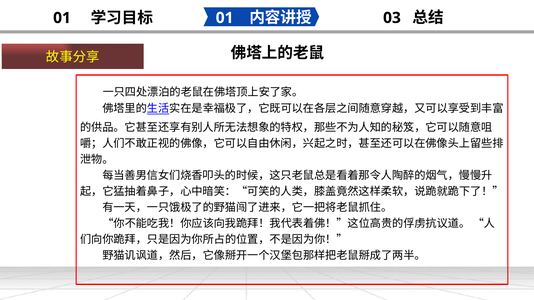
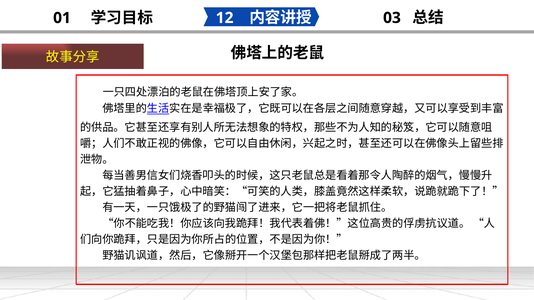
01 at (225, 18): 01 -> 12
